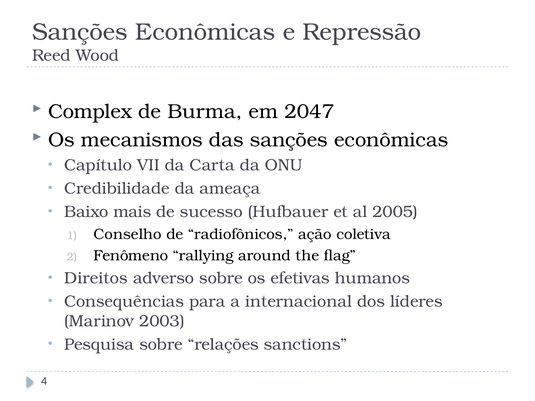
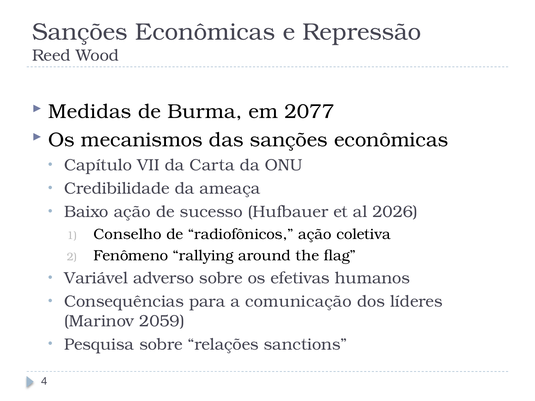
Complex: Complex -> Medidas
2047: 2047 -> 2077
Baixo mais: mais -> ação
2005: 2005 -> 2026
Direitos: Direitos -> Variável
internacional: internacional -> comunicação
2003: 2003 -> 2059
